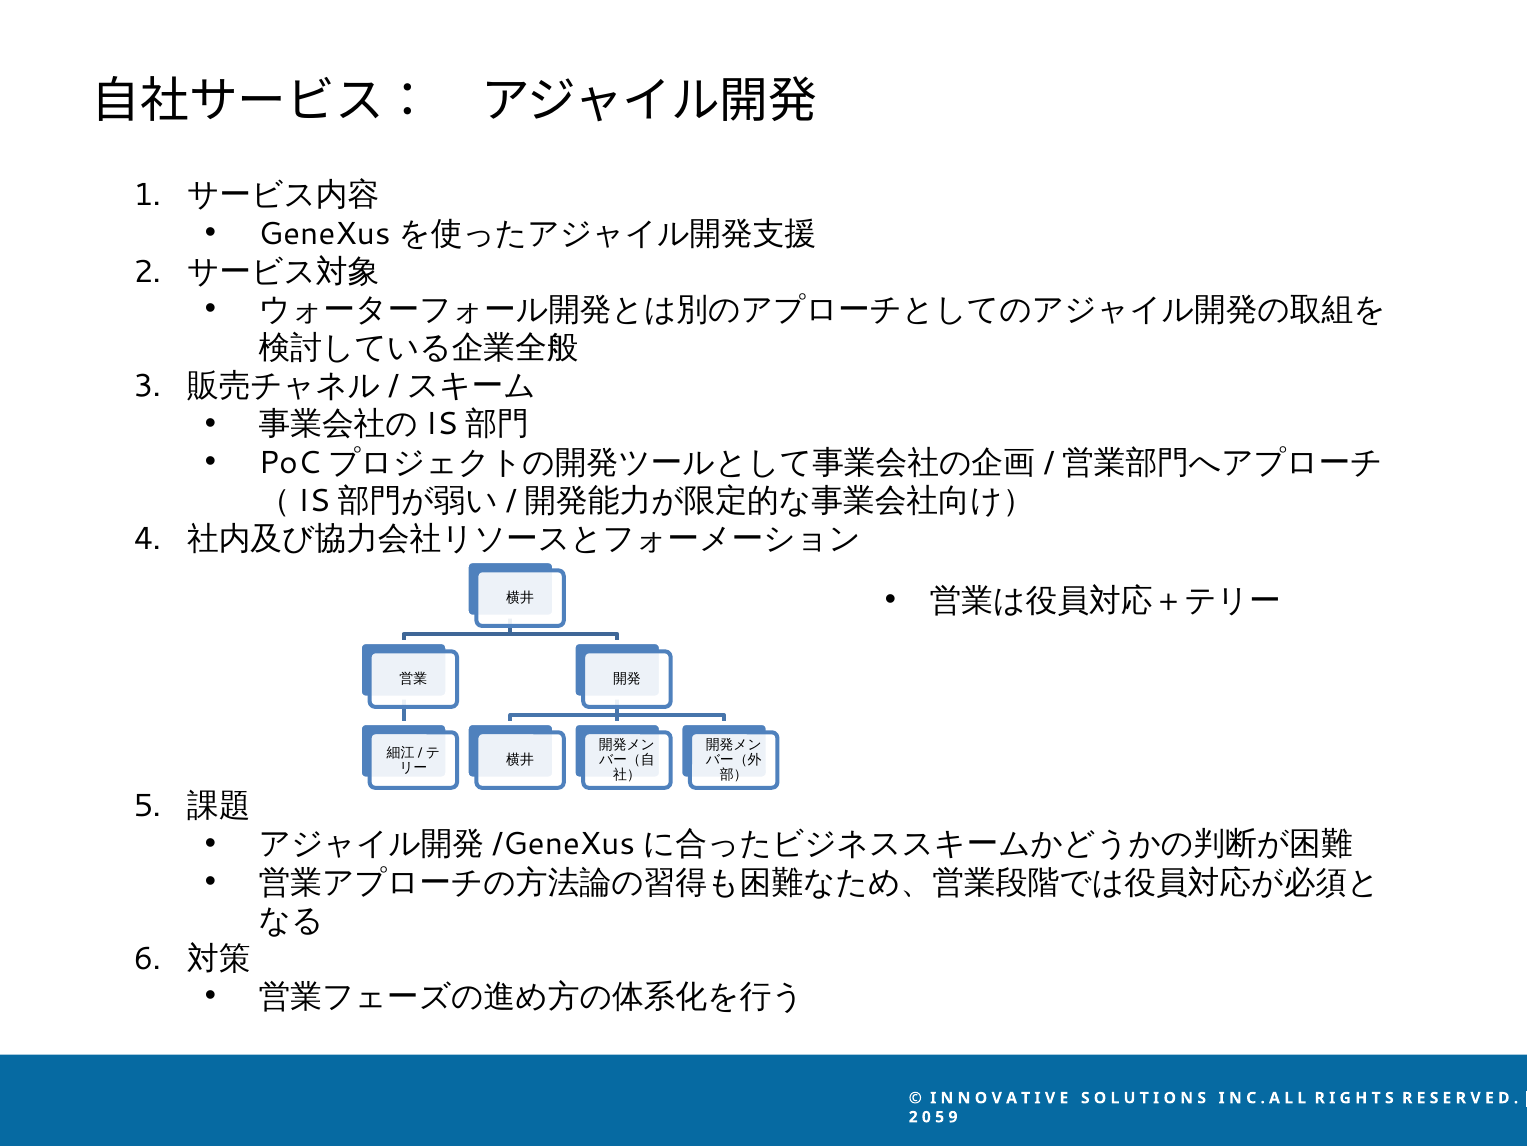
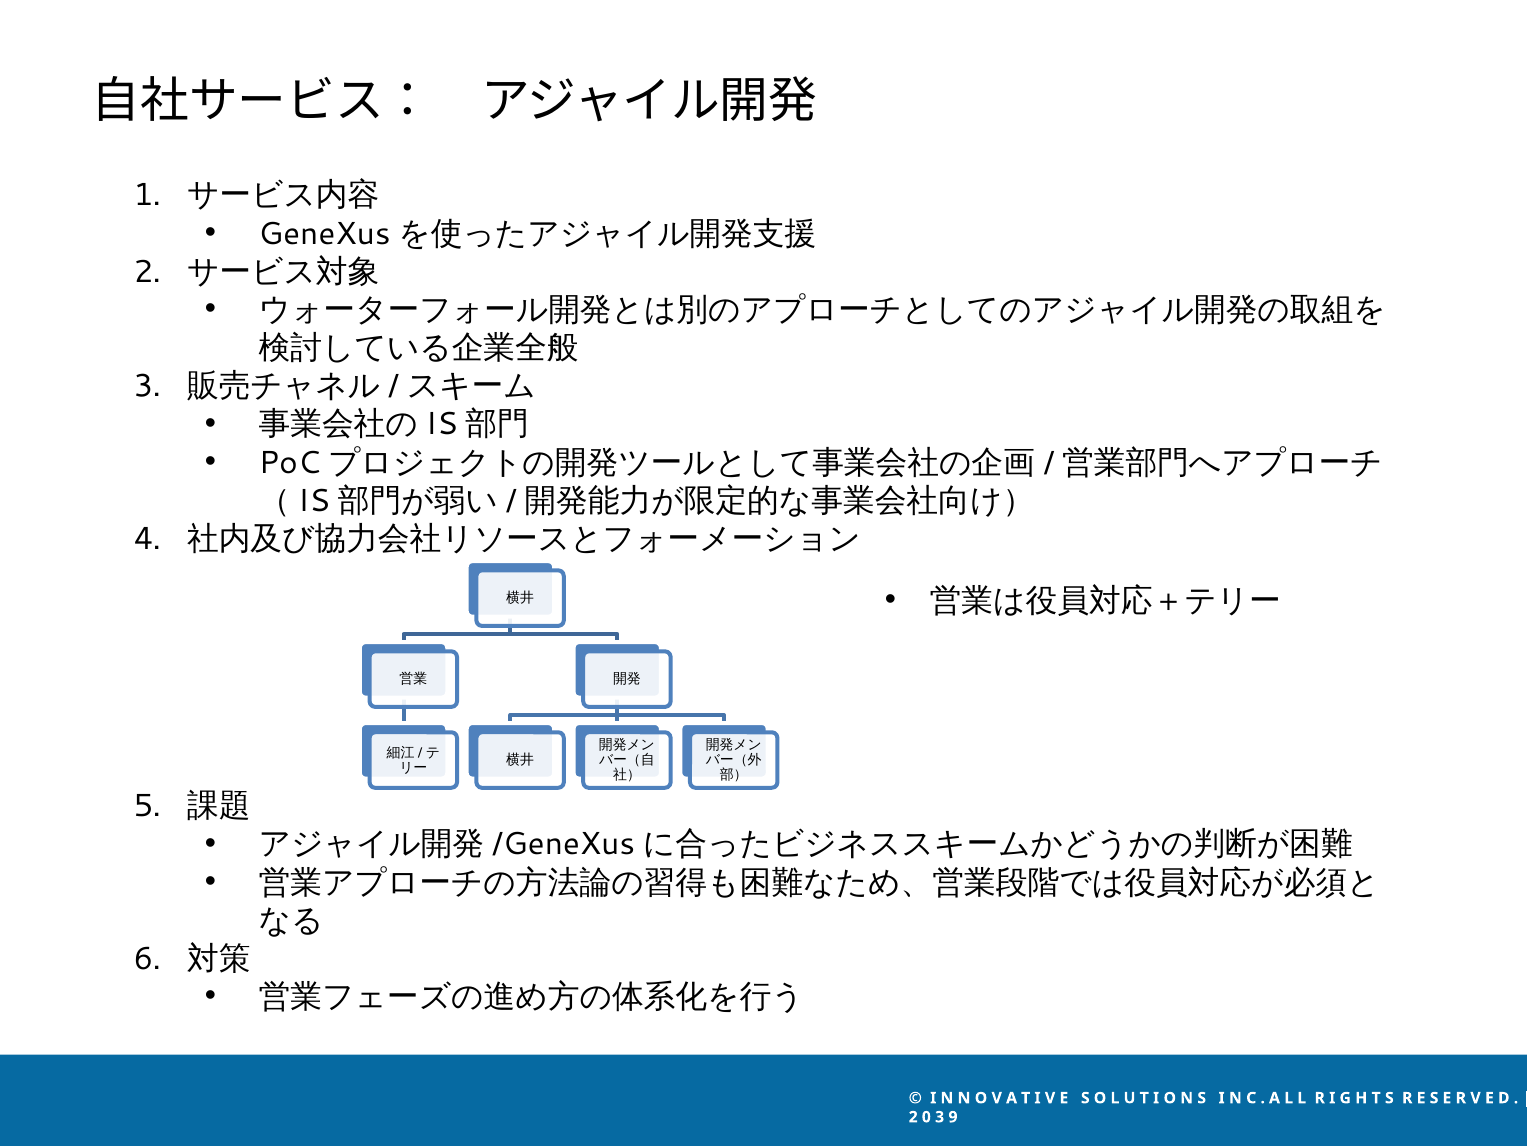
0 5: 5 -> 3
